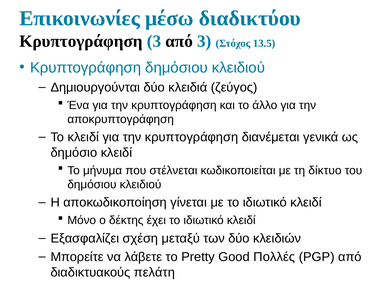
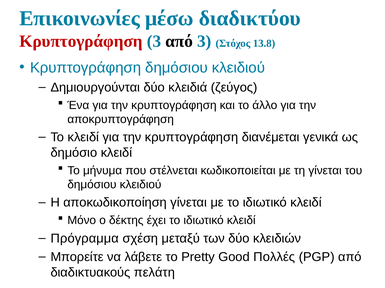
Κρυπτογράφηση at (81, 41) colour: black -> red
13.5: 13.5 -> 13.8
τη δίκτυο: δίκτυο -> γίνεται
Εξασφαλίζει: Εξασφαλίζει -> Πρόγραμμα
